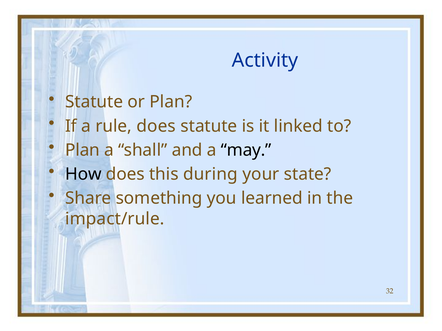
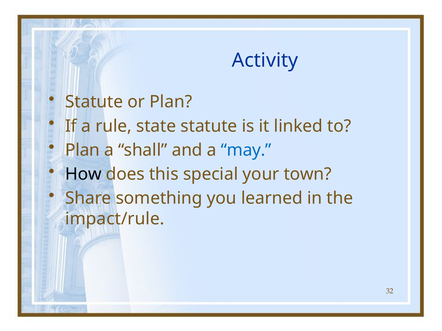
rule does: does -> state
may colour: black -> blue
during: during -> special
state: state -> town
